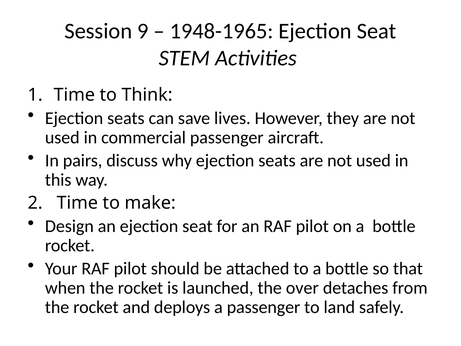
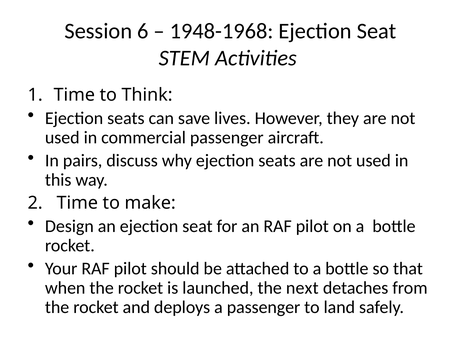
9: 9 -> 6
1948-1965: 1948-1965 -> 1948-1968
over: over -> next
